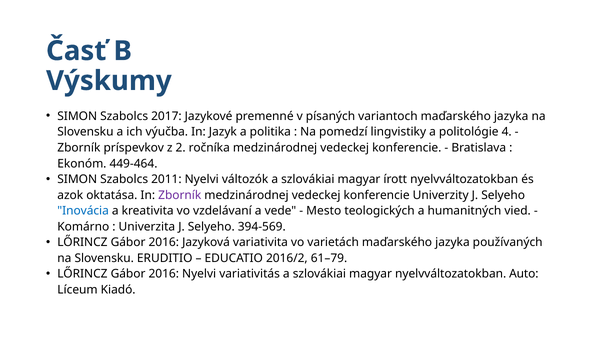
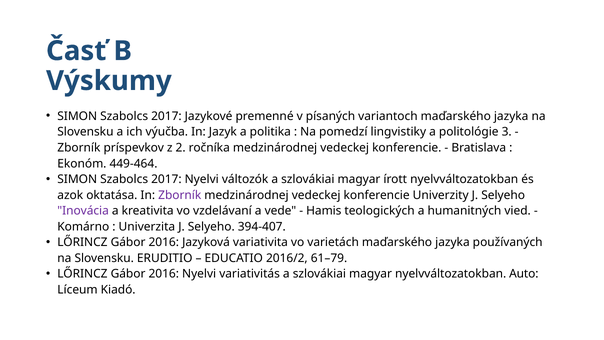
4: 4 -> 3
2011 at (166, 179): 2011 -> 2017
Inovácia colour: blue -> purple
Mesto: Mesto -> Hamis
394-569: 394-569 -> 394-407
